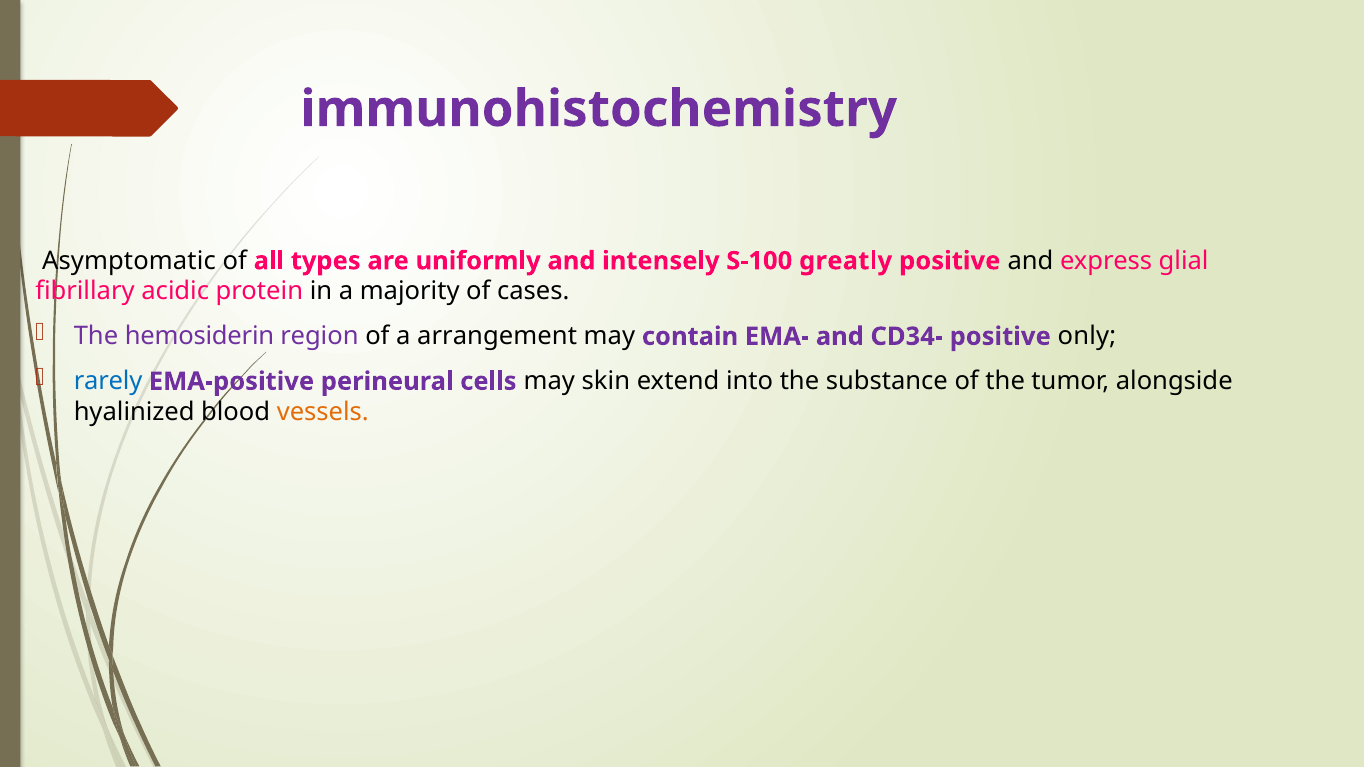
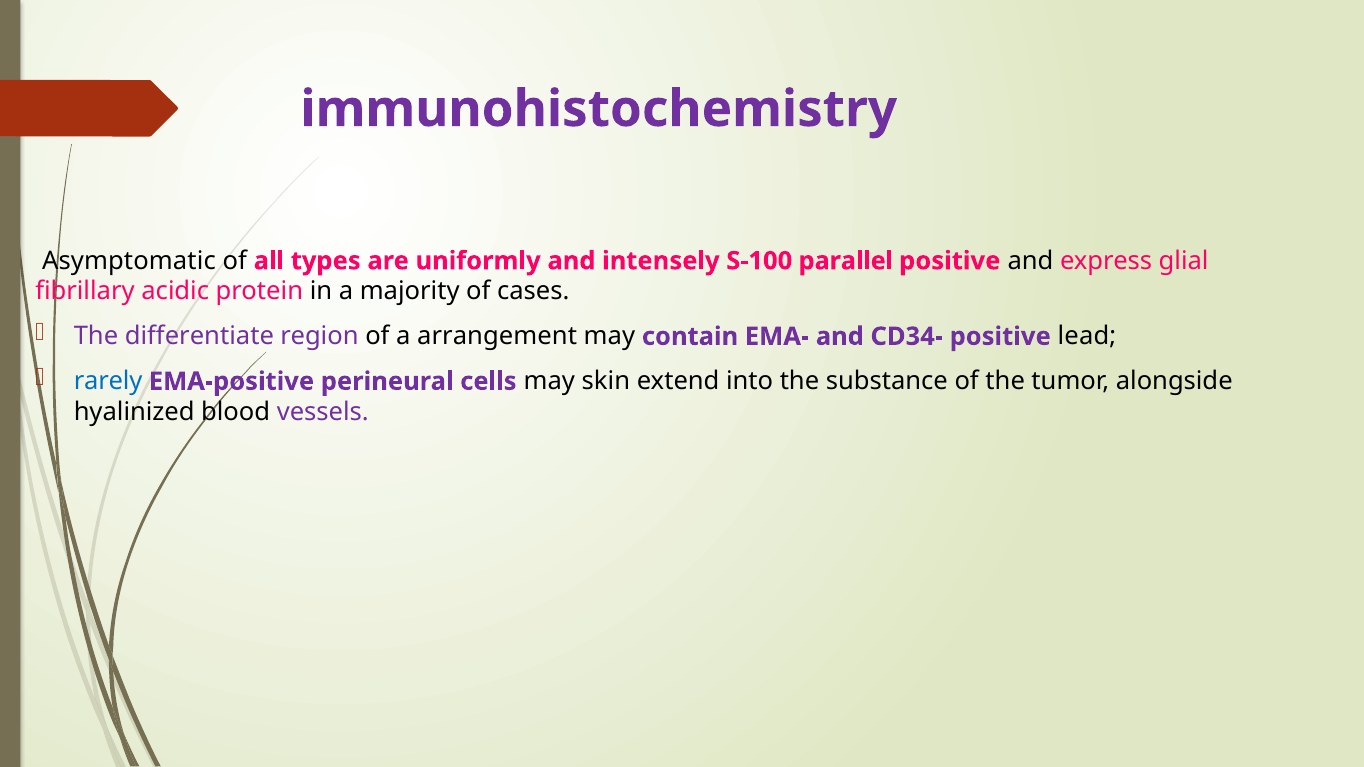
greatly: greatly -> parallel
hemosiderin: hemosiderin -> differentiate
only: only -> lead
vessels colour: orange -> purple
